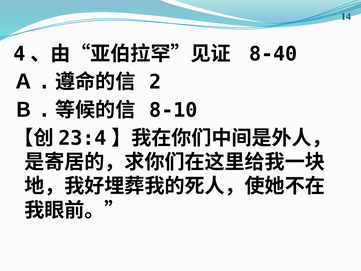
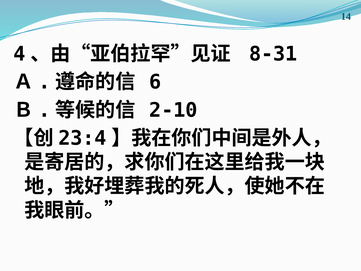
8-40: 8-40 -> 8-31
2: 2 -> 6
8-10: 8-10 -> 2-10
